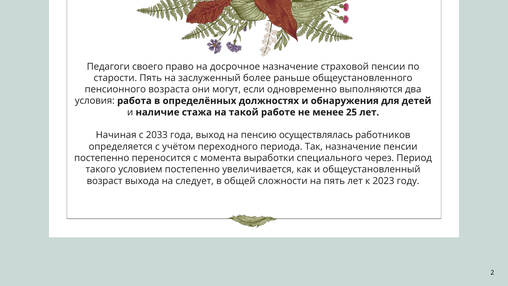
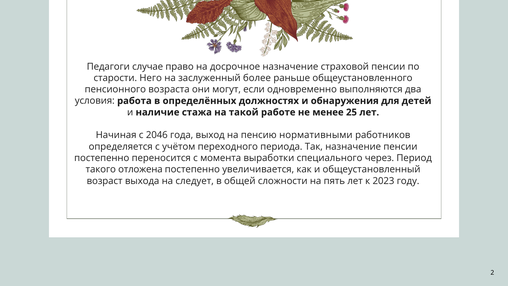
своего: своего -> случае
старости Пять: Пять -> Него
2033: 2033 -> 2046
осуществлялась: осуществлялась -> нормативными
условием: условием -> отложена
